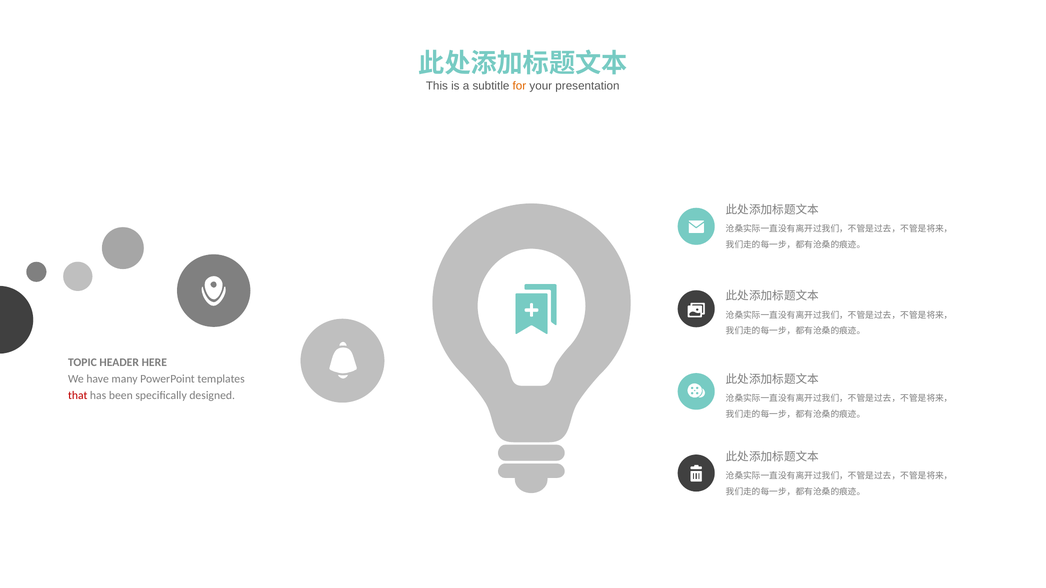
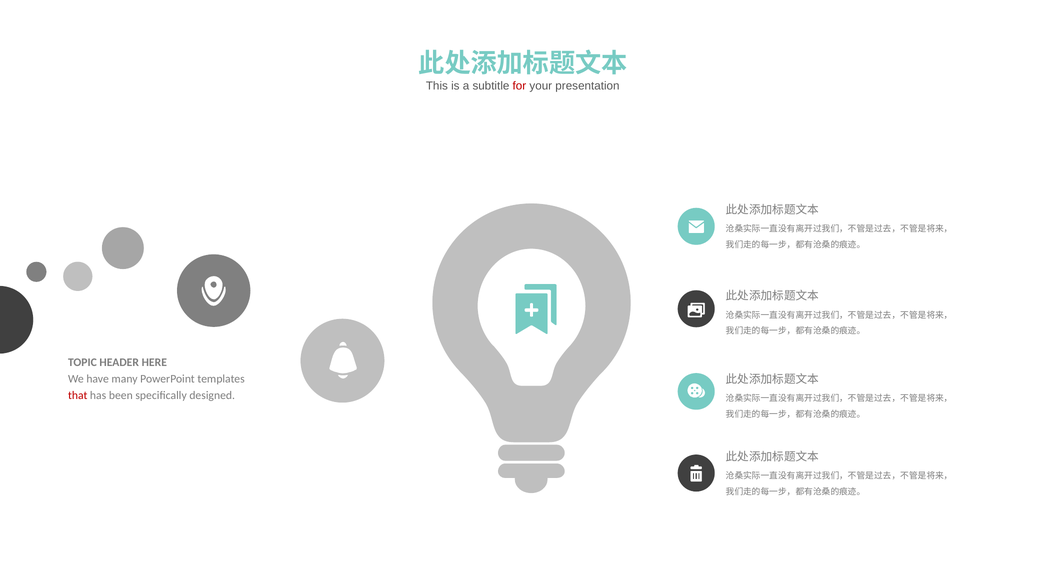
for colour: orange -> red
